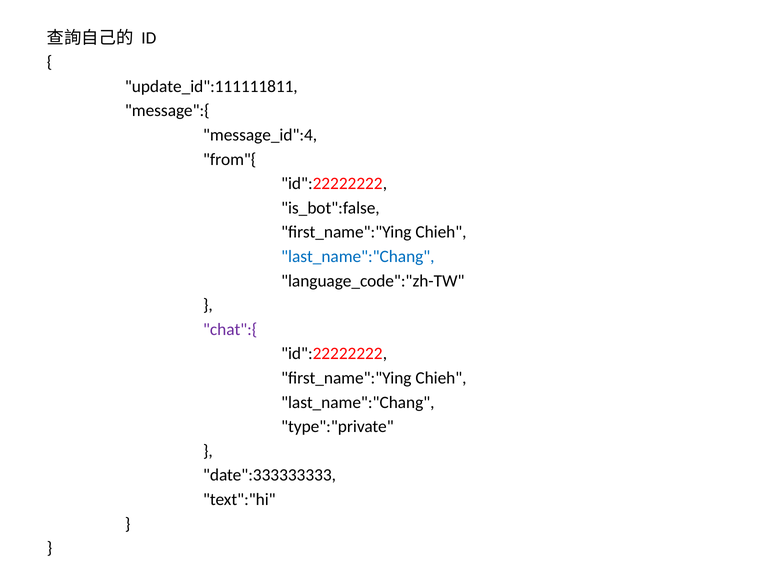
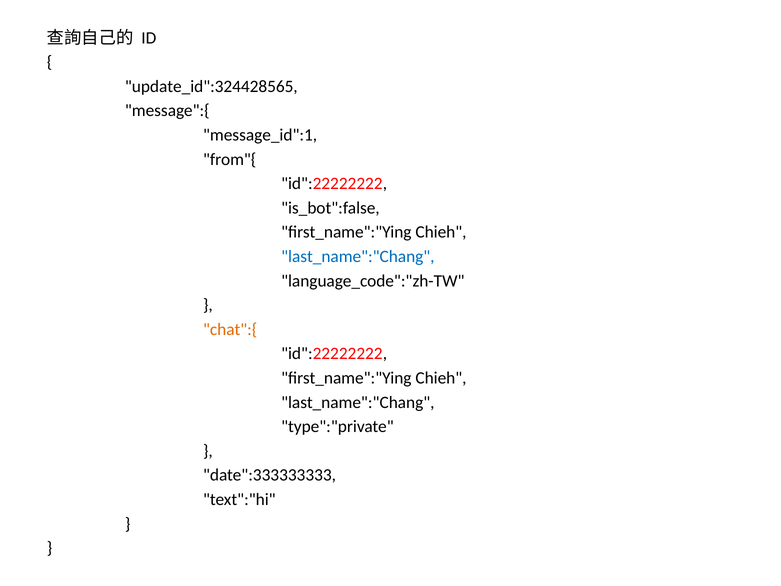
update_id":111111811: update_id":111111811 -> update_id":324428565
message_id":4: message_id":4 -> message_id":1
chat":{ colour: purple -> orange
